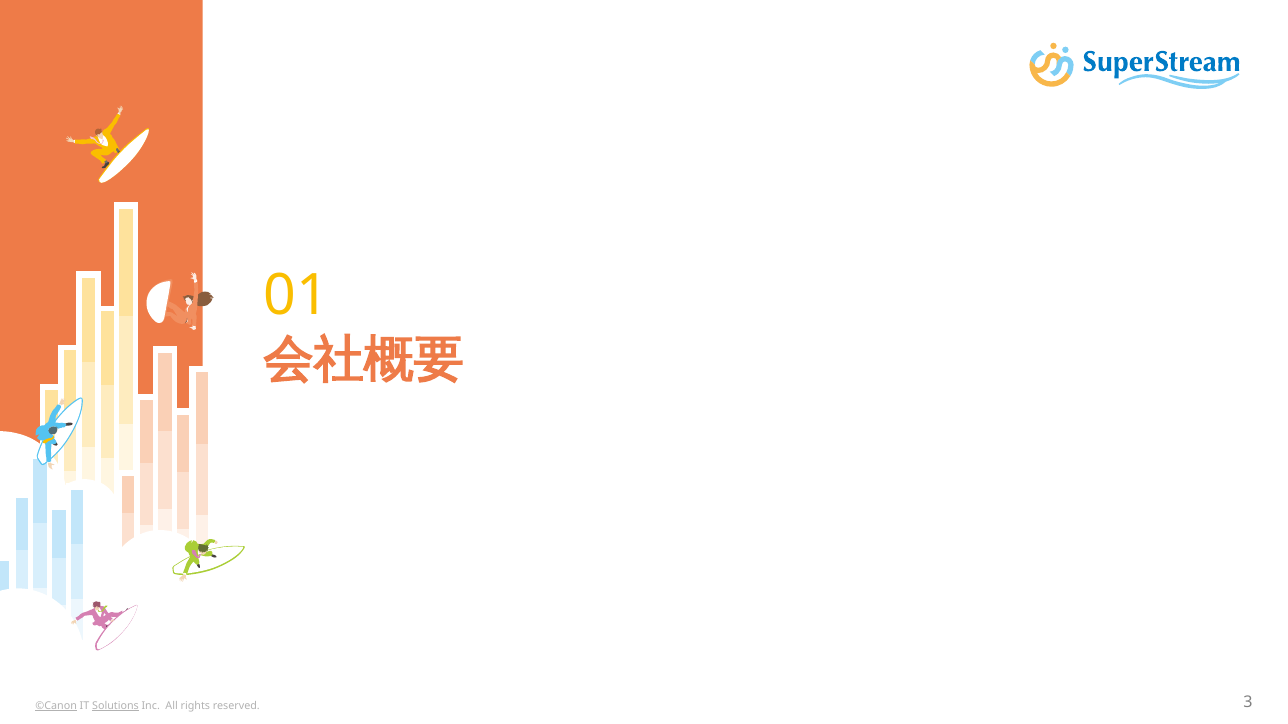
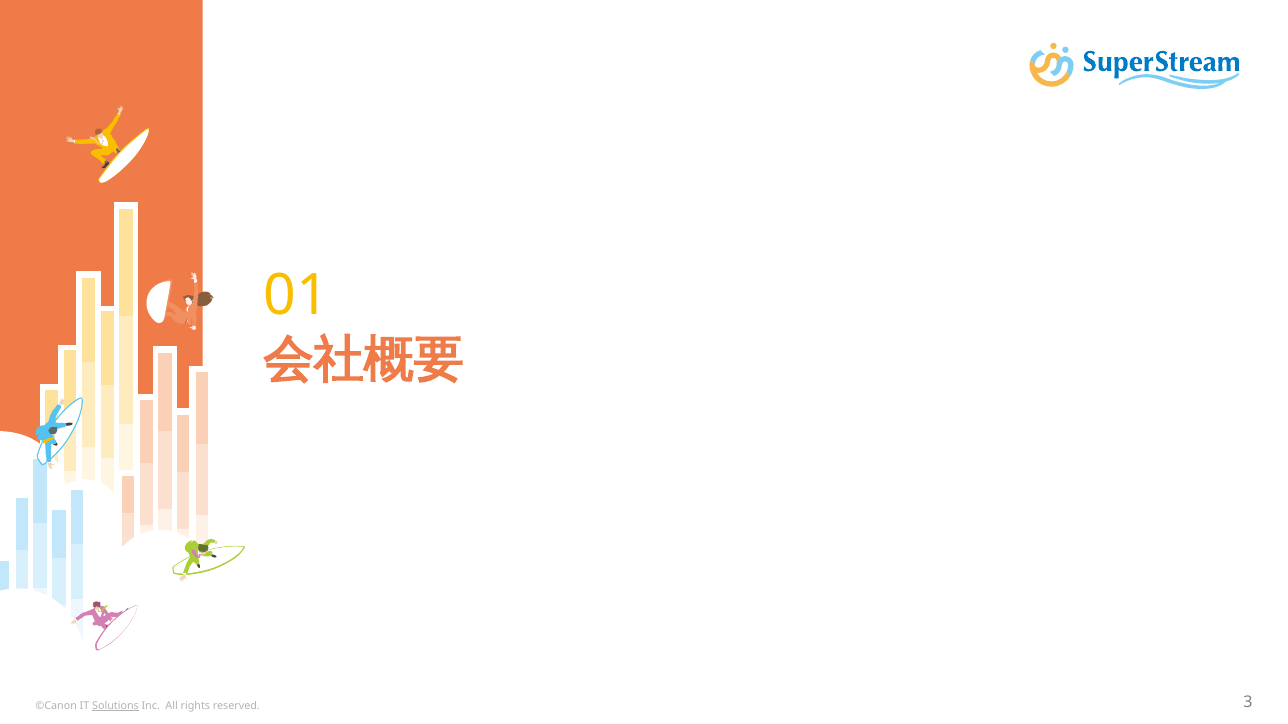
©Canon underline: present -> none
